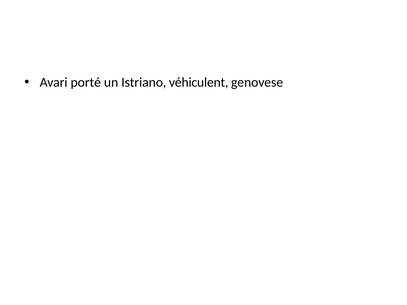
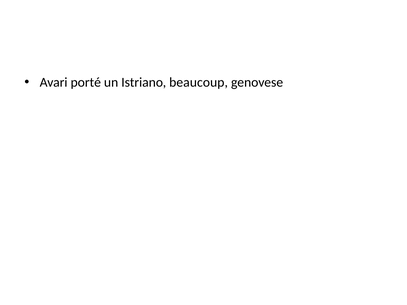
véhiculent: véhiculent -> beaucoup
